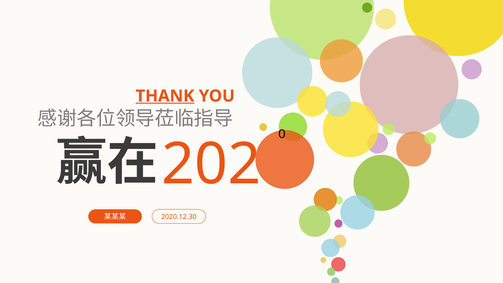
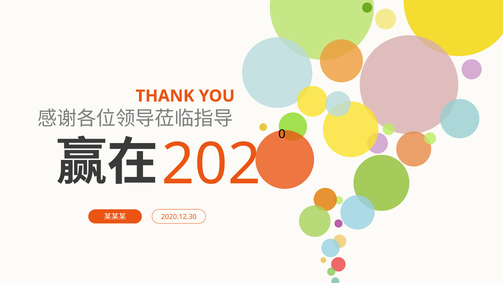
THANK underline: present -> none
